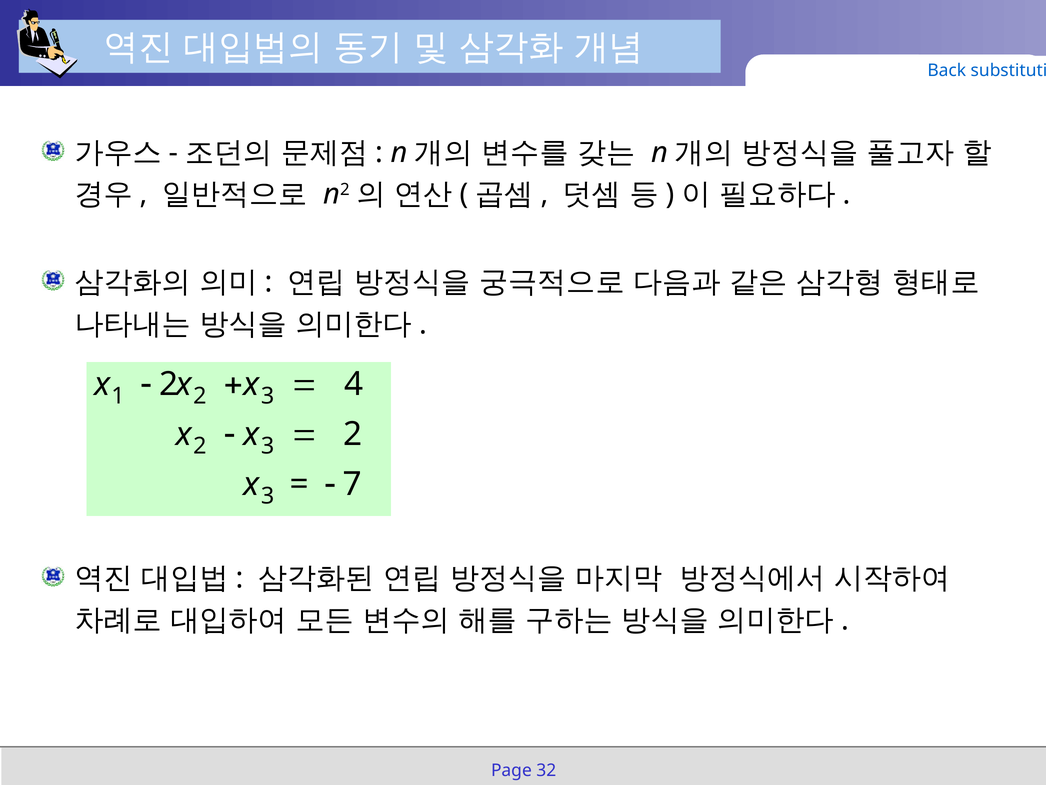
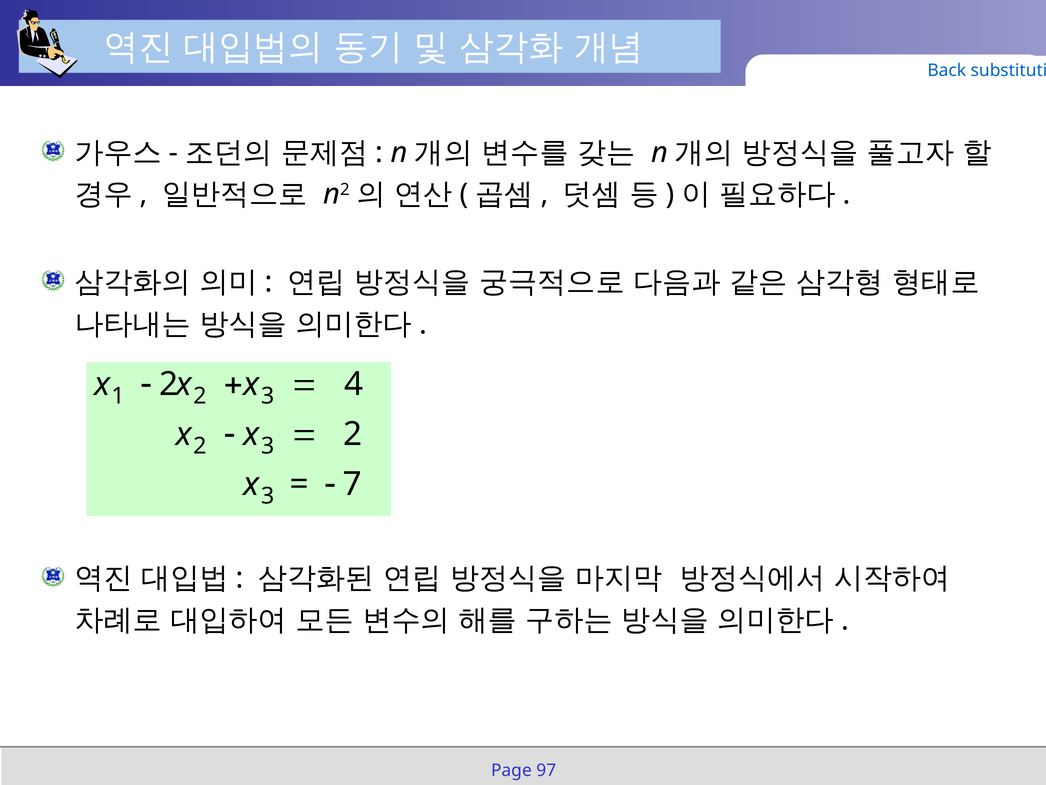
32: 32 -> 97
